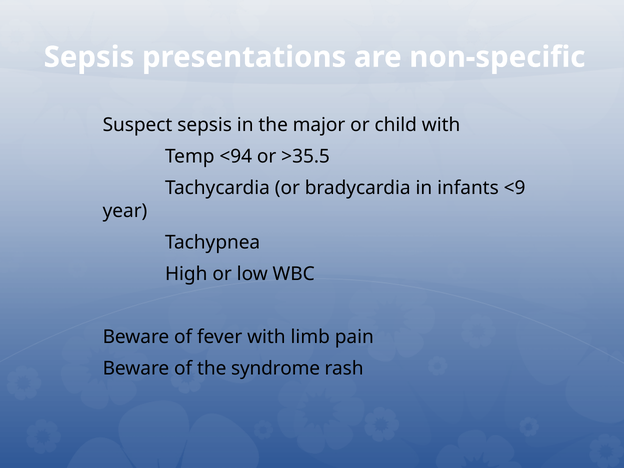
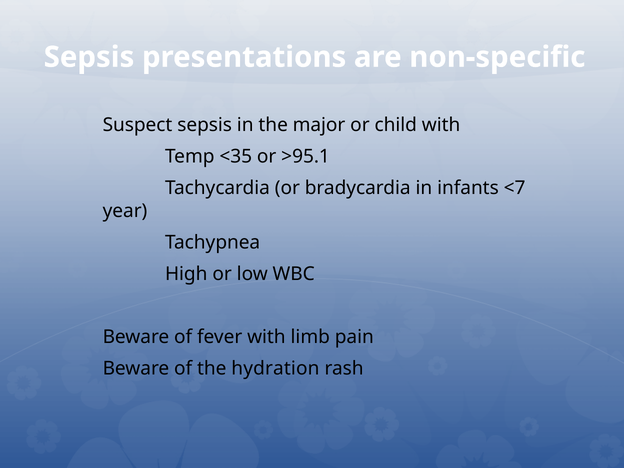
<94: <94 -> <35
>35.5: >35.5 -> >95.1
<9: <9 -> <7
syndrome: syndrome -> hydration
